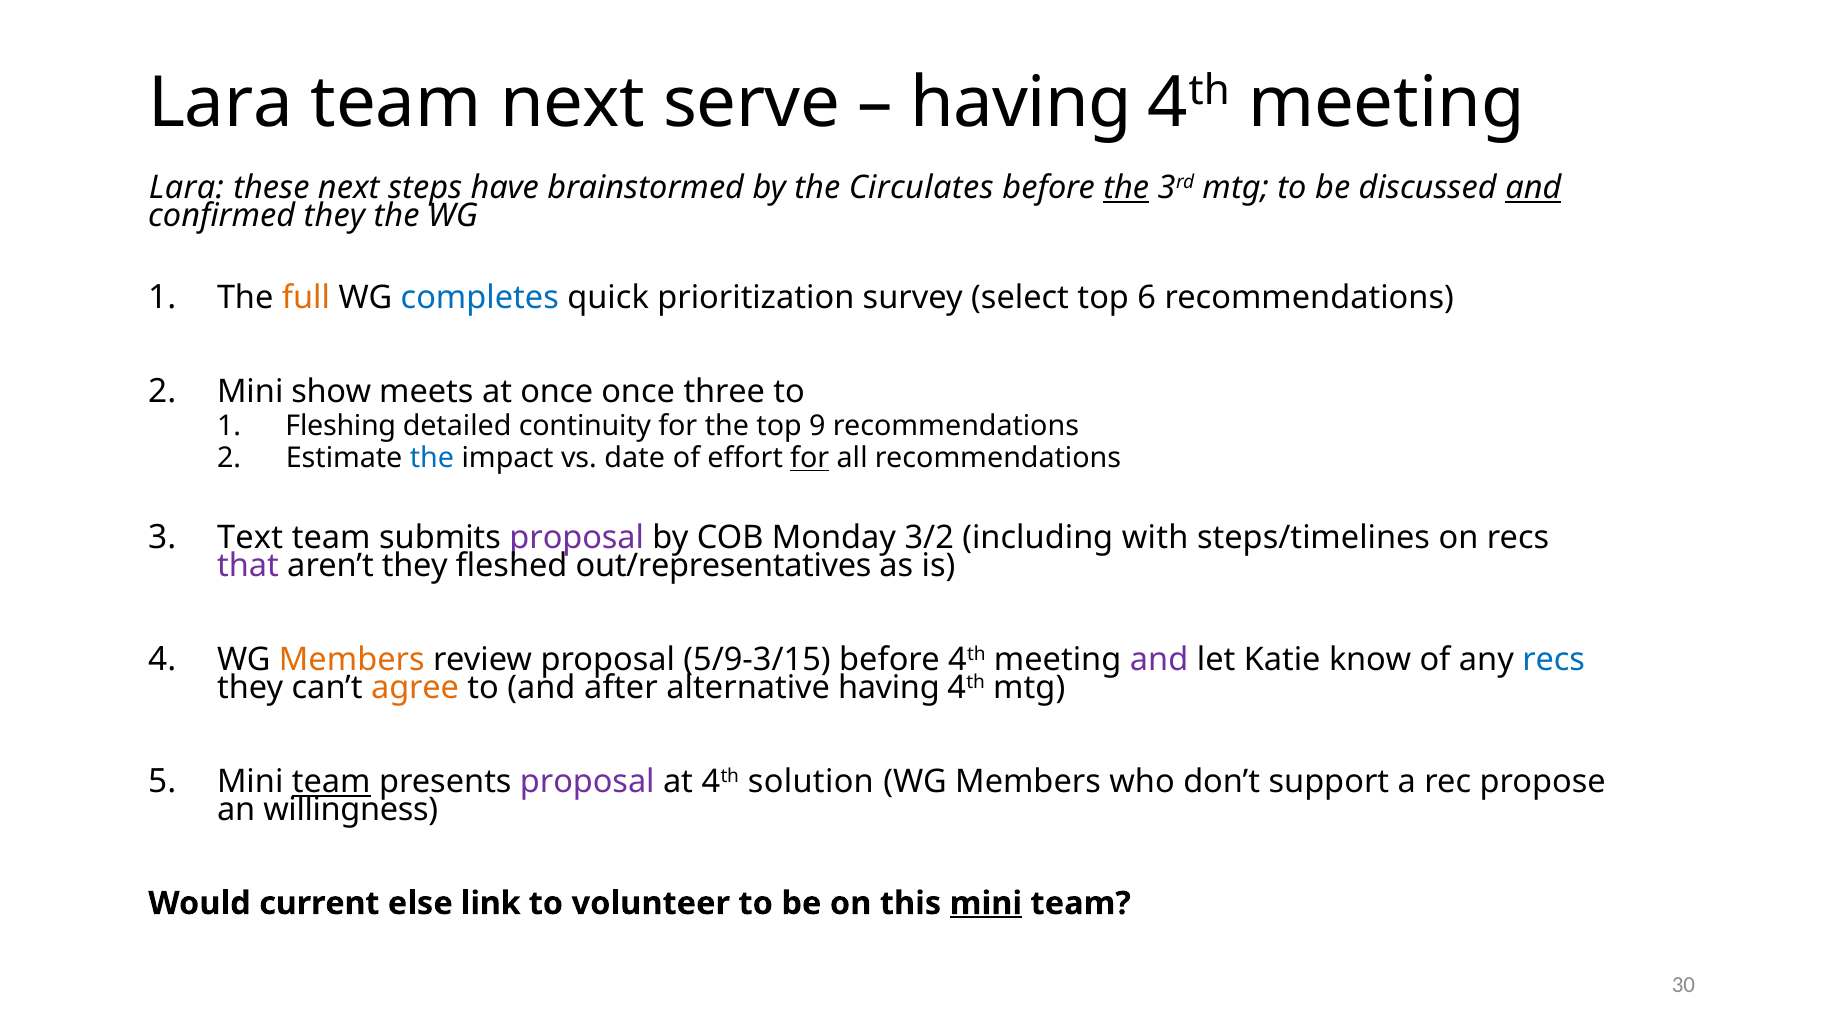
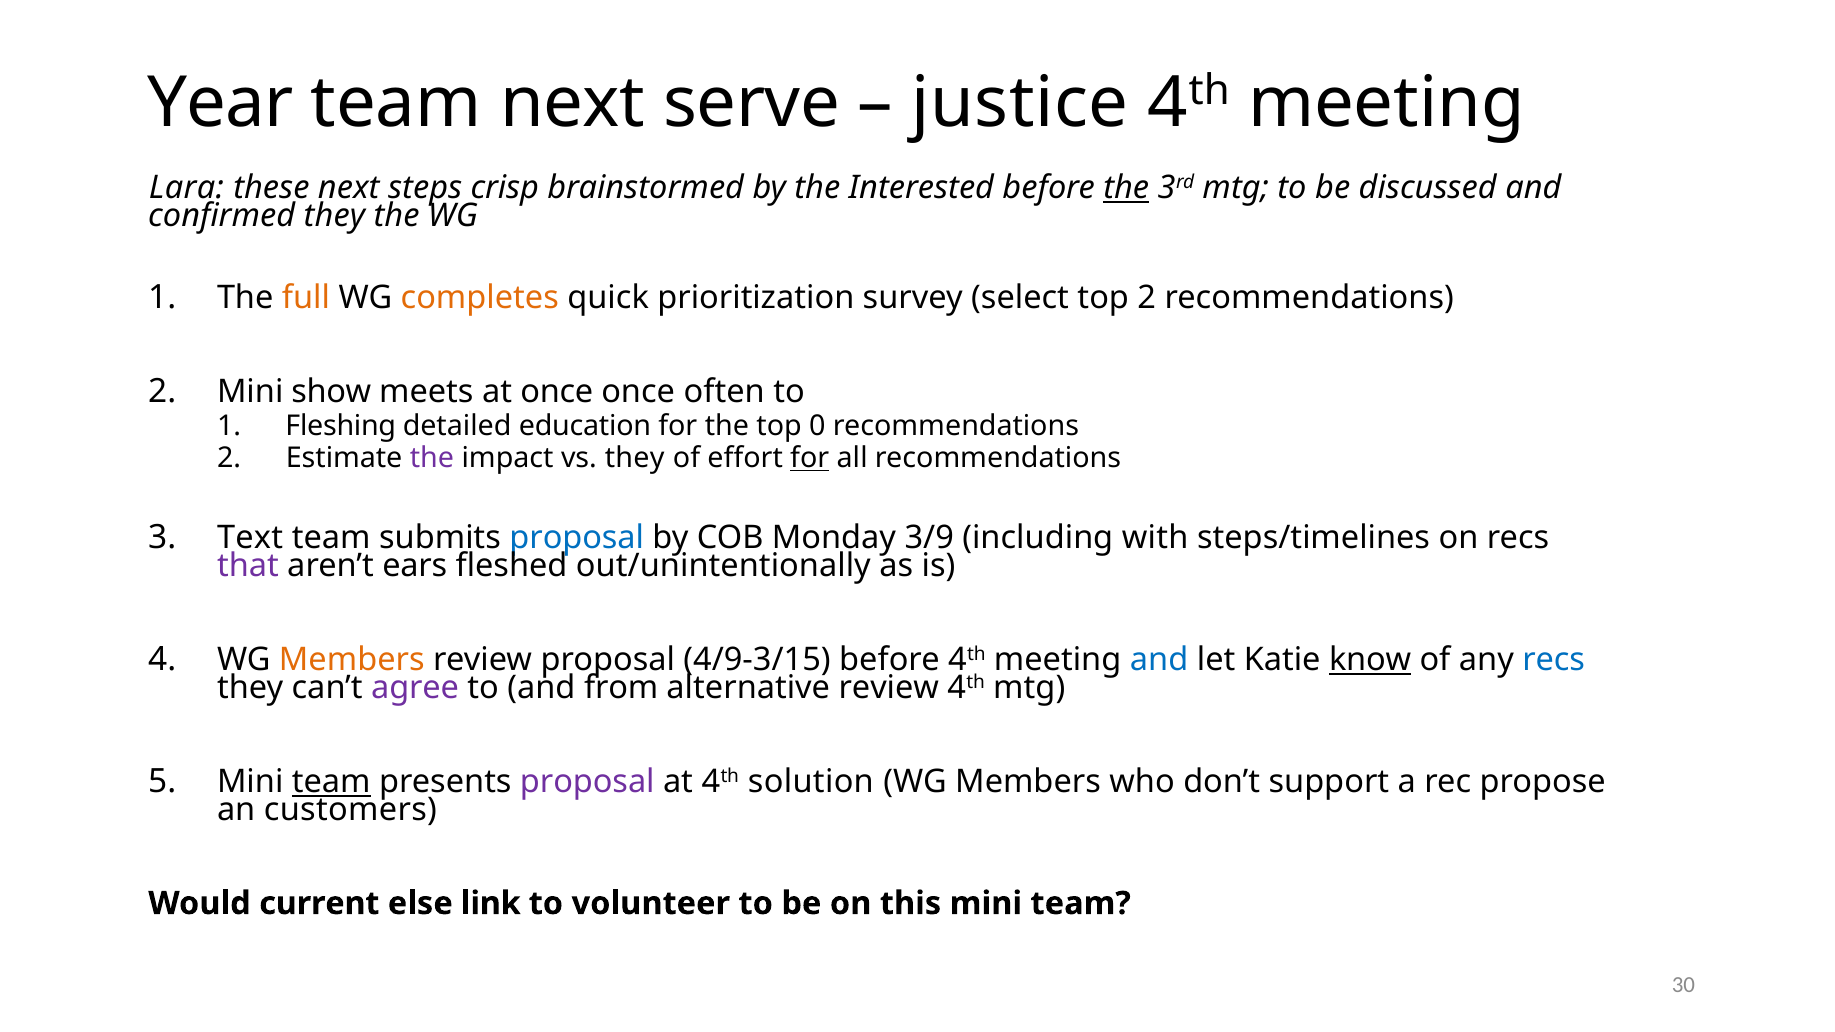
Lara at (220, 103): Lara -> Year
having at (1021, 103): having -> justice
have: have -> crisp
Circulates: Circulates -> Interested
and at (1533, 188) underline: present -> none
completes colour: blue -> orange
top 6: 6 -> 2
three: three -> often
continuity: continuity -> education
9: 9 -> 0
the at (432, 458) colour: blue -> purple
vs date: date -> they
proposal at (577, 538) colour: purple -> blue
3/2: 3/2 -> 3/9
aren’t they: they -> ears
out/representatives: out/representatives -> out/unintentionally
5/9-3/15: 5/9-3/15 -> 4/9-3/15
and at (1159, 660) colour: purple -> blue
know underline: none -> present
agree colour: orange -> purple
after: after -> from
alternative having: having -> review
willingness: willingness -> customers
mini at (986, 904) underline: present -> none
